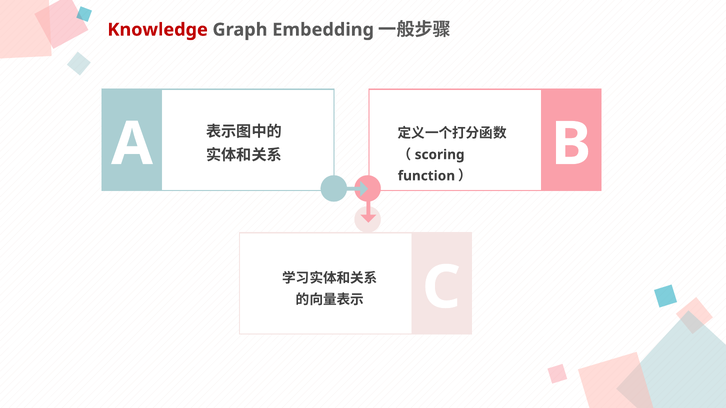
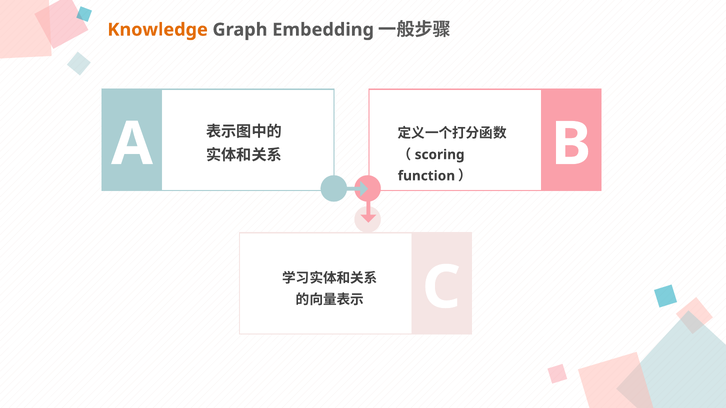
Knowledge colour: red -> orange
